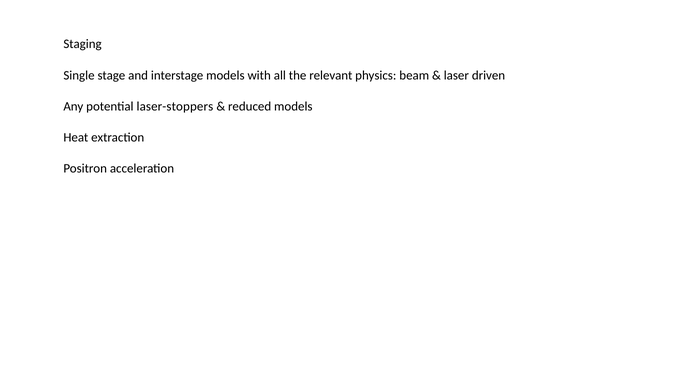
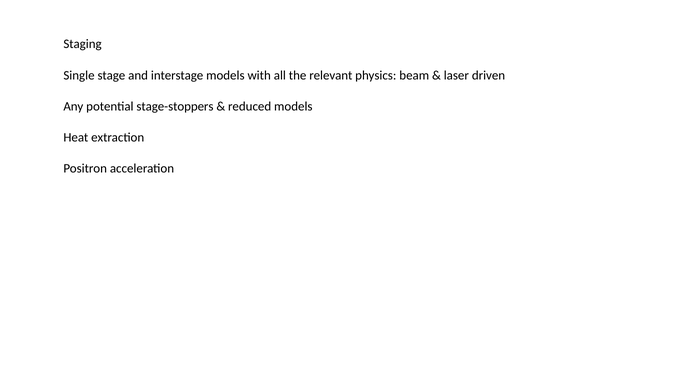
laser-stoppers: laser-stoppers -> stage-stoppers
